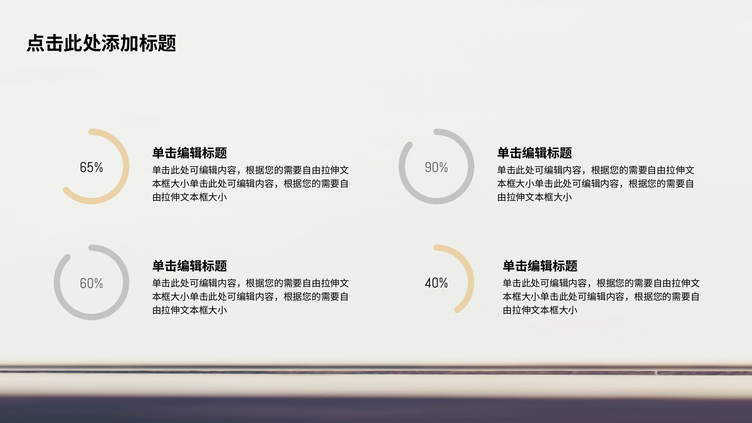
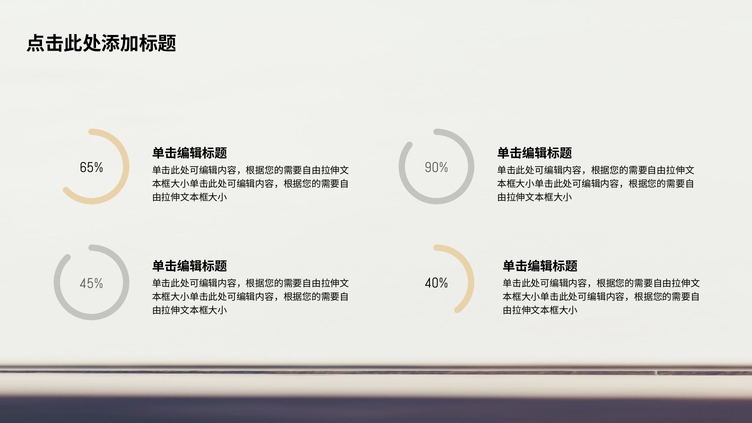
60%: 60% -> 45%
